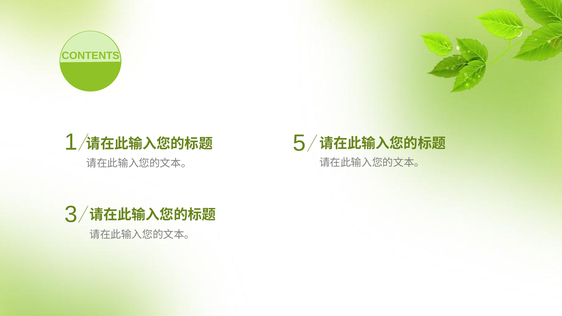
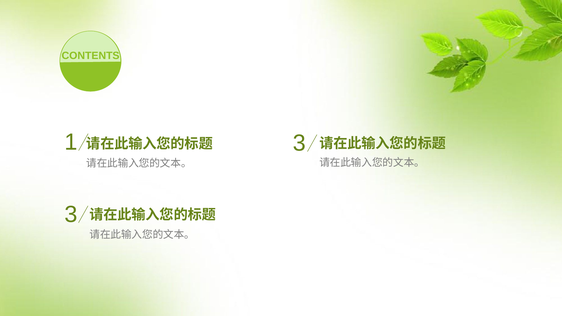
1 5: 5 -> 3
